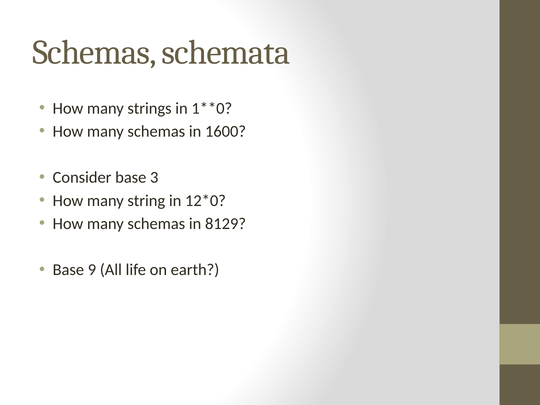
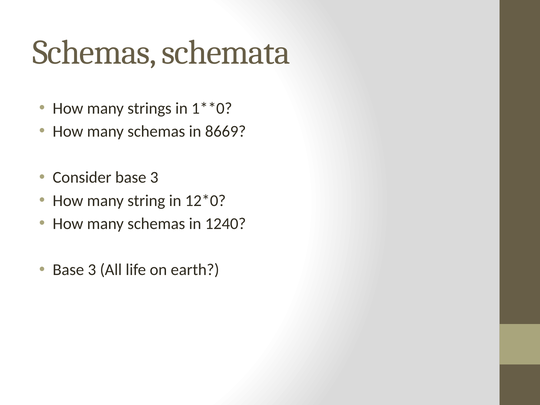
1600: 1600 -> 8669
8129: 8129 -> 1240
9 at (92, 270): 9 -> 3
